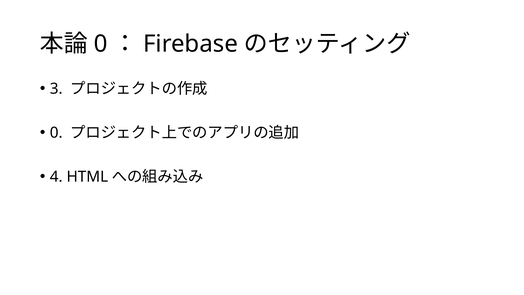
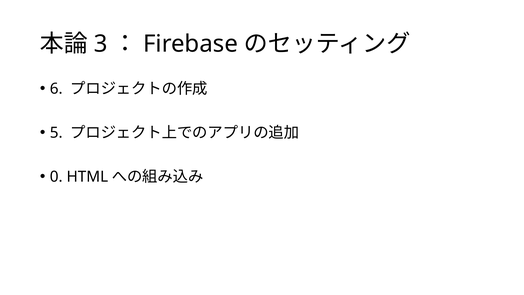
0 at (101, 44): 0 -> 3
3: 3 -> 6
0 at (56, 133): 0 -> 5
4: 4 -> 0
